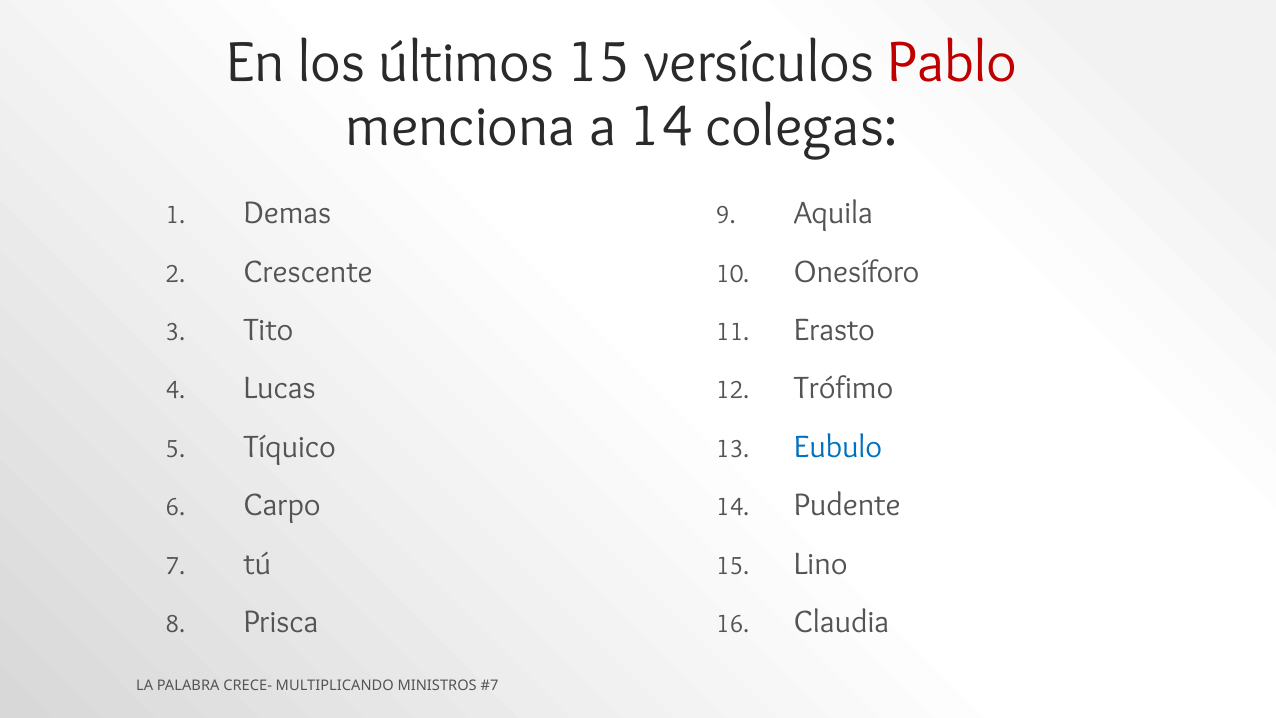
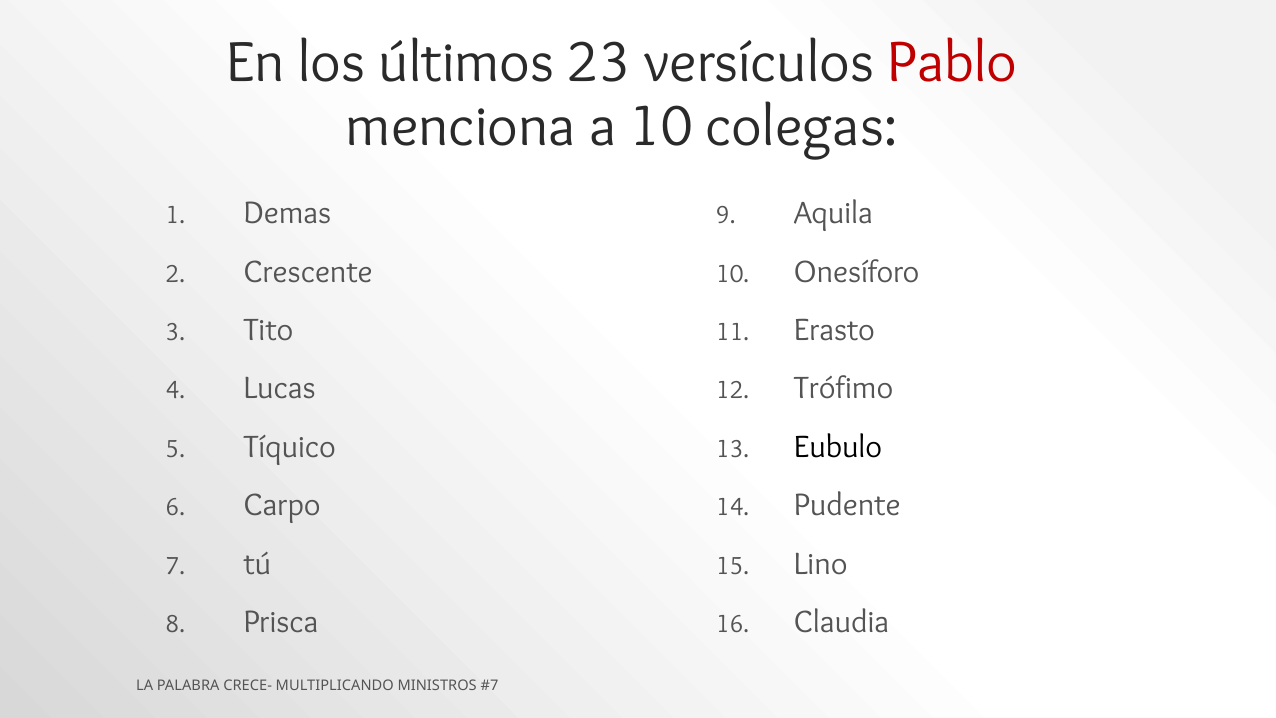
últimos 15: 15 -> 23
a 14: 14 -> 10
Eubulo colour: blue -> black
